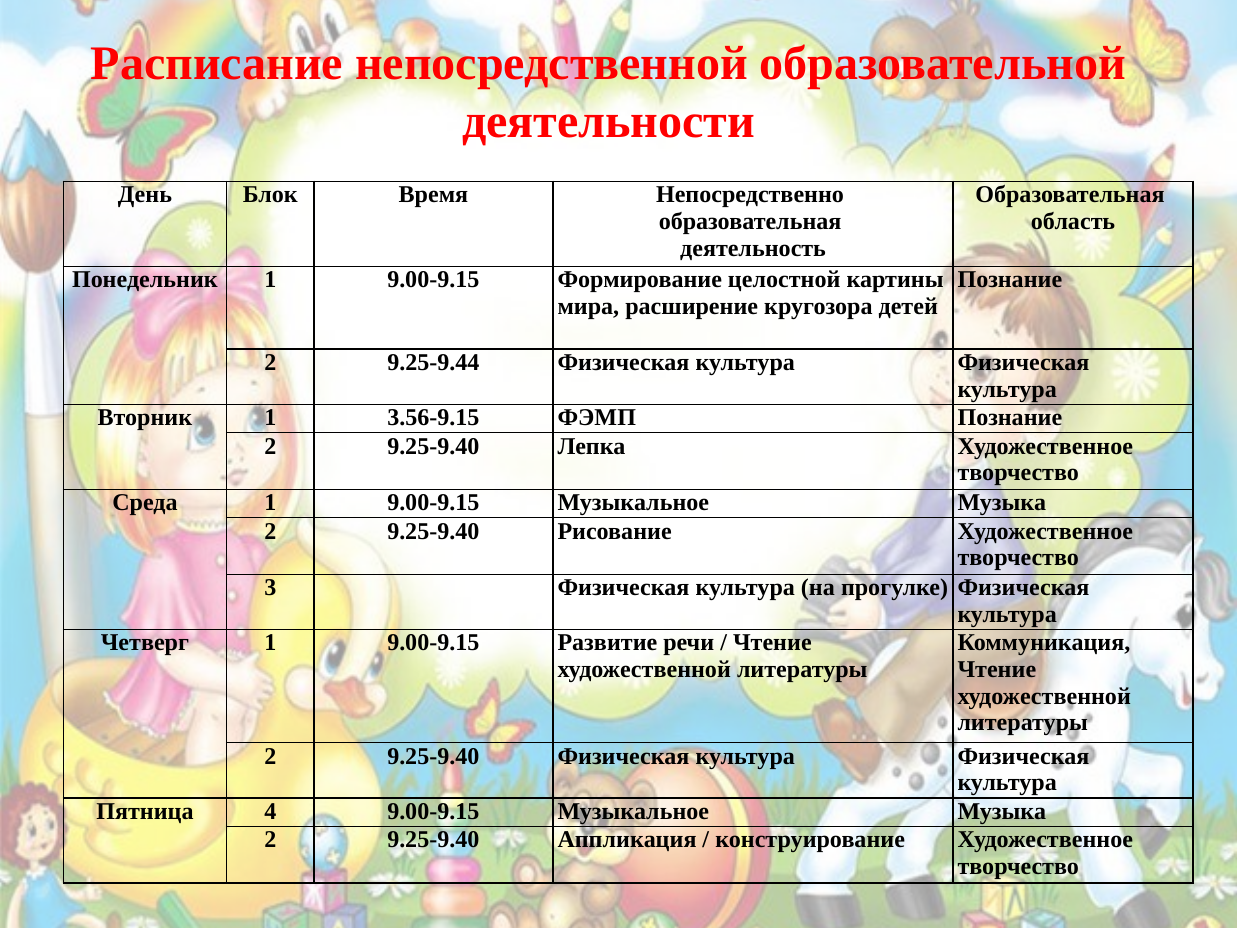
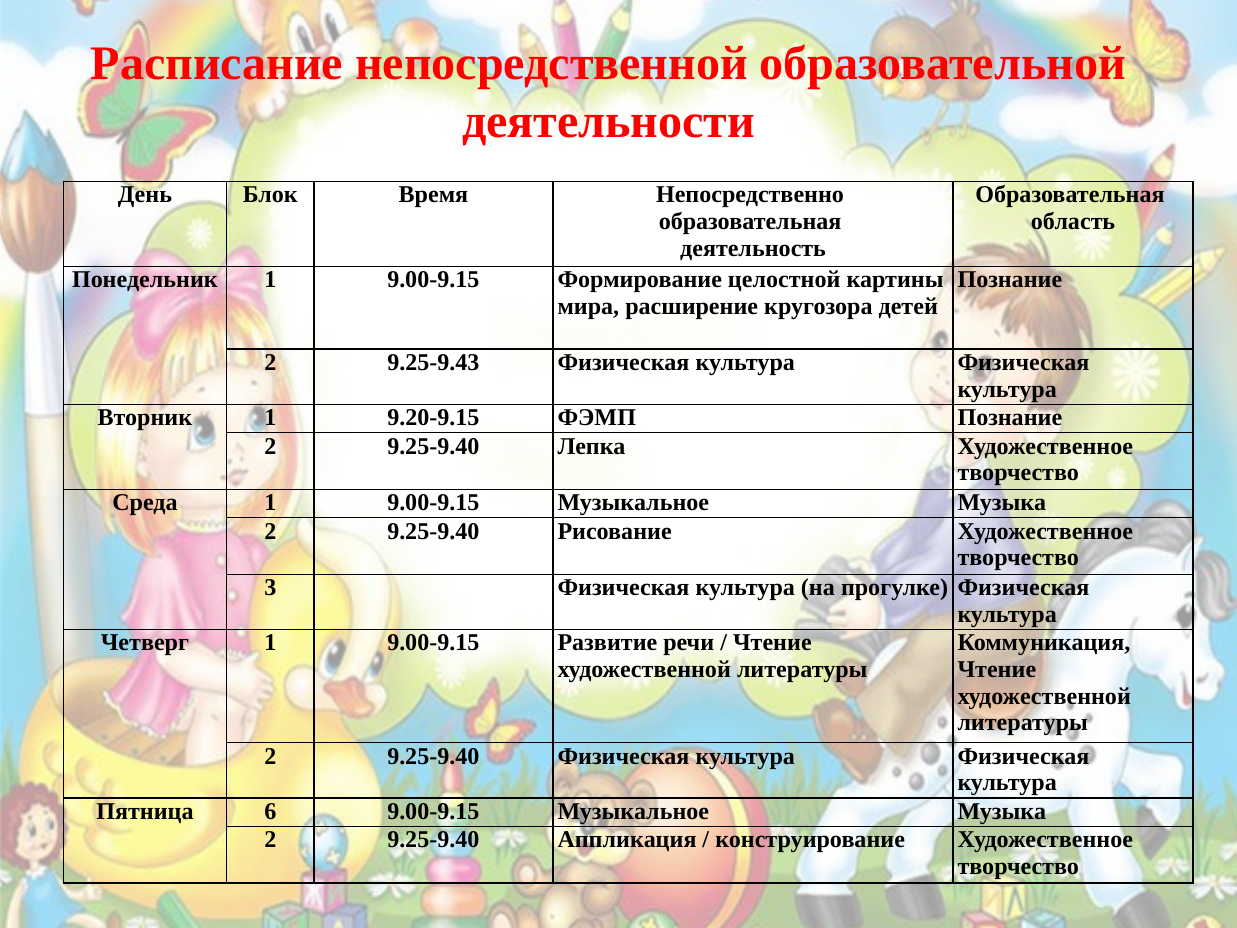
9.25-9.44: 9.25-9.44 -> 9.25-9.43
3.56-9.15: 3.56-9.15 -> 9.20-9.15
4: 4 -> 6
